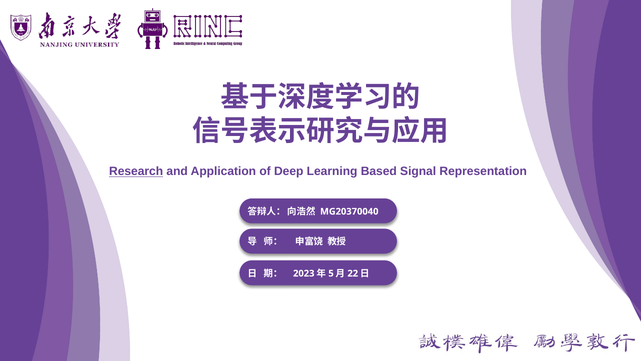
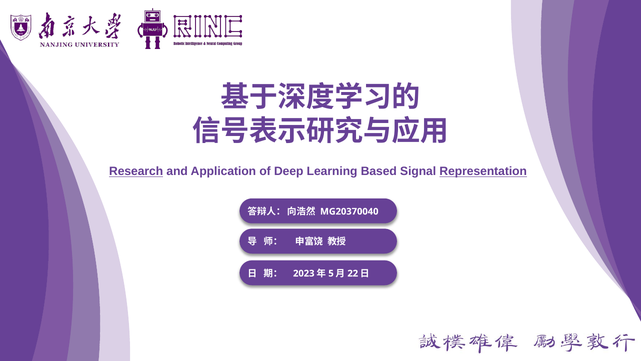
Representation underline: none -> present
